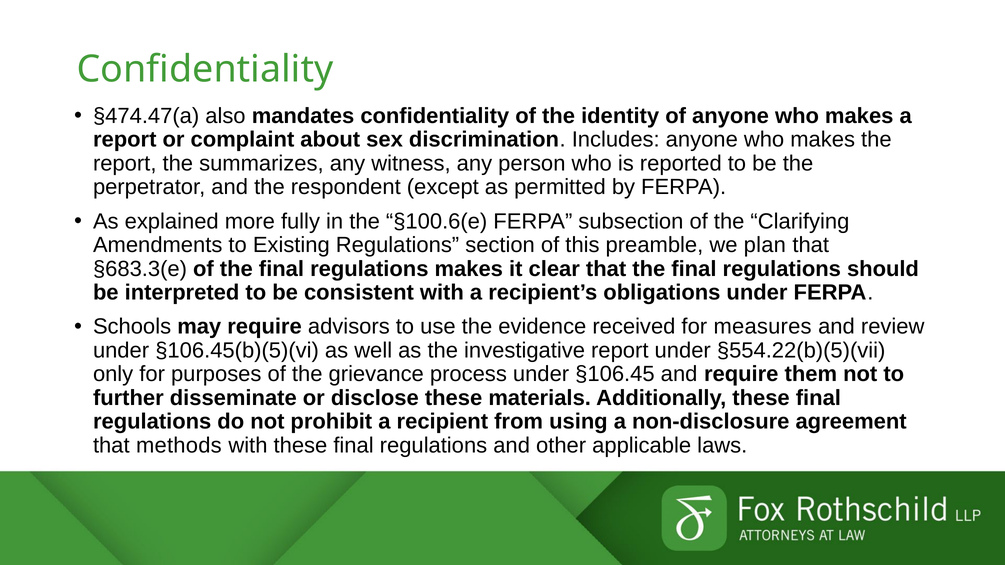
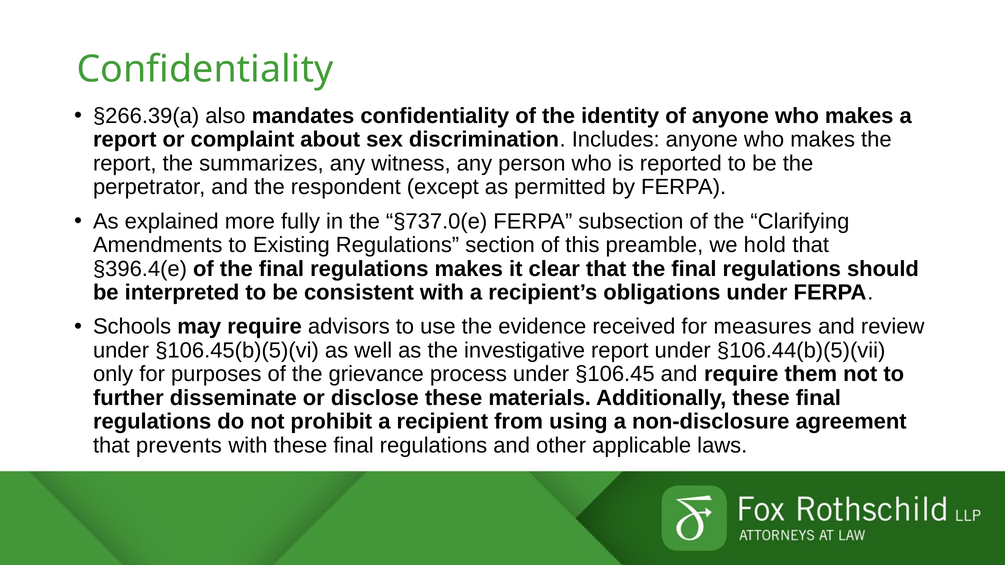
§474.47(a: §474.47(a -> §266.39(a
§100.6(e: §100.6(e -> §737.0(e
plan: plan -> hold
§683.3(e: §683.3(e -> §396.4(e
§554.22(b)(5)(vii: §554.22(b)(5)(vii -> §106.44(b)(5)(vii
methods: methods -> prevents
